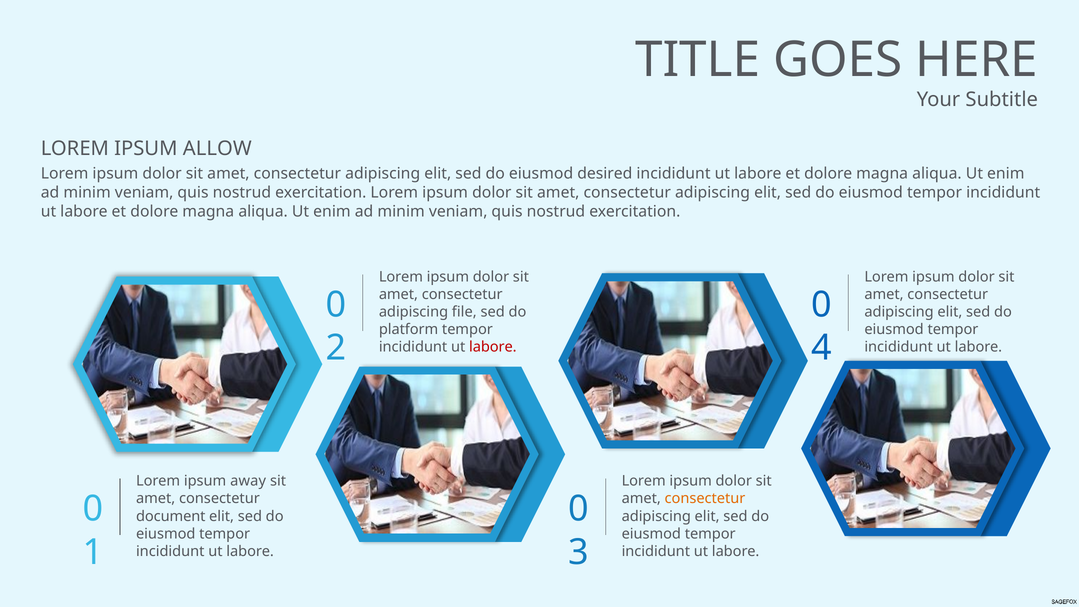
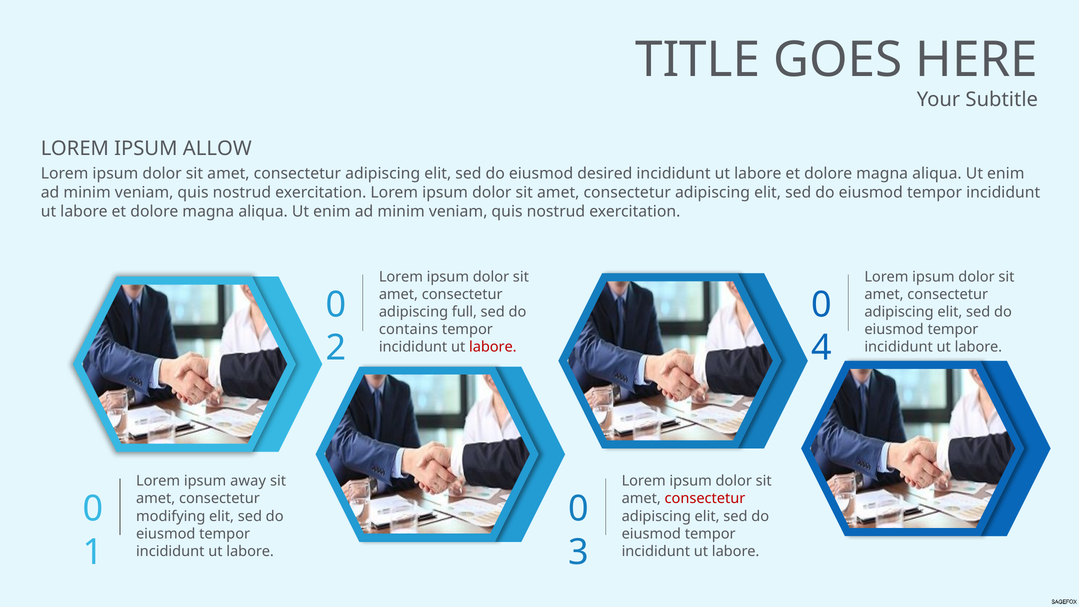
file: file -> full
platform: platform -> contains
consectetur at (705, 499) colour: orange -> red
document: document -> modifying
